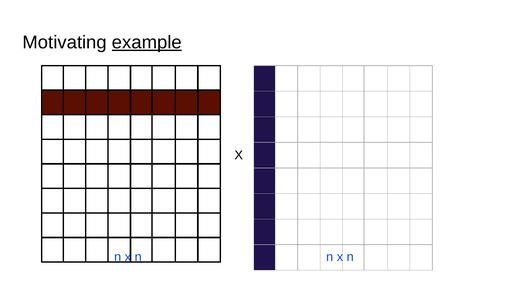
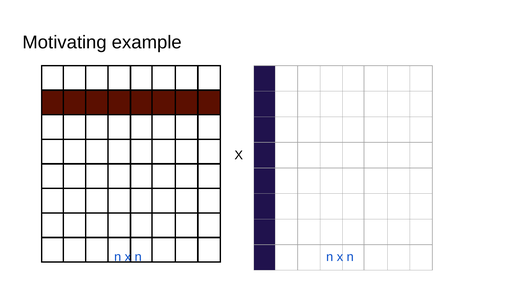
example underline: present -> none
